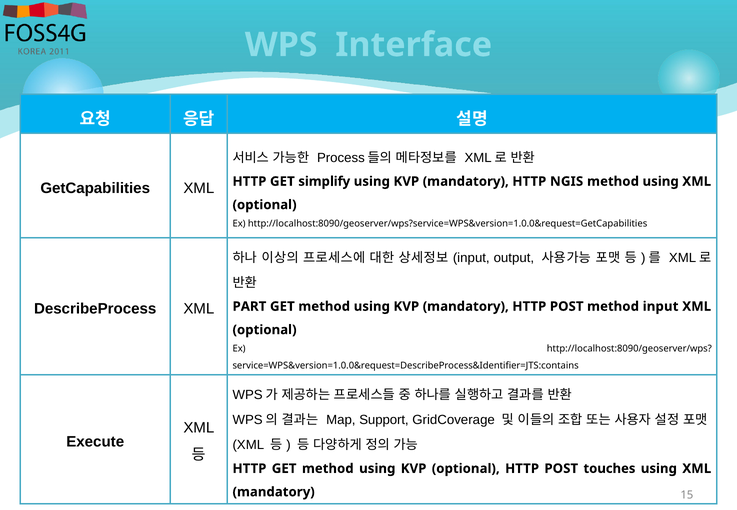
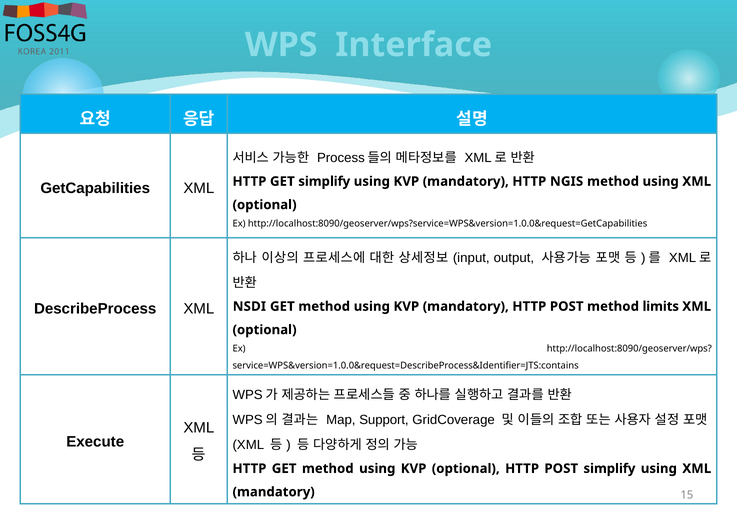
PART: PART -> NSDI
method input: input -> limits
POST touches: touches -> simplify
